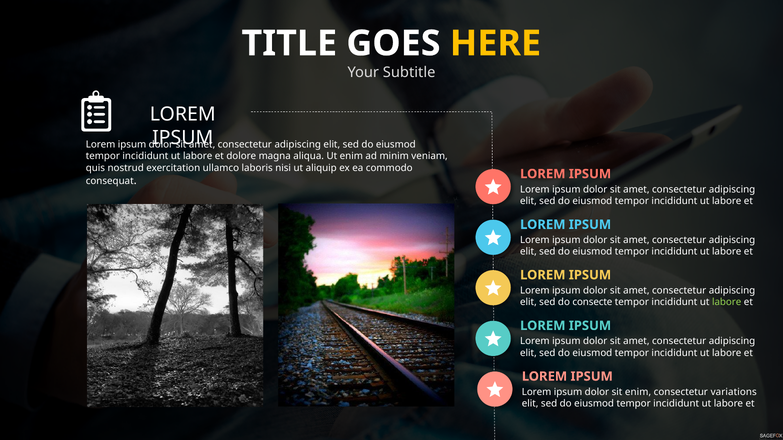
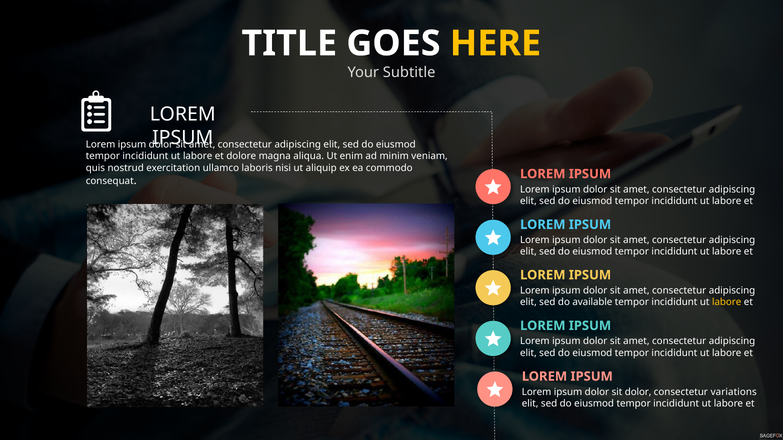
consecte: consecte -> available
labore at (727, 302) colour: light green -> yellow
sit enim: enim -> dolor
